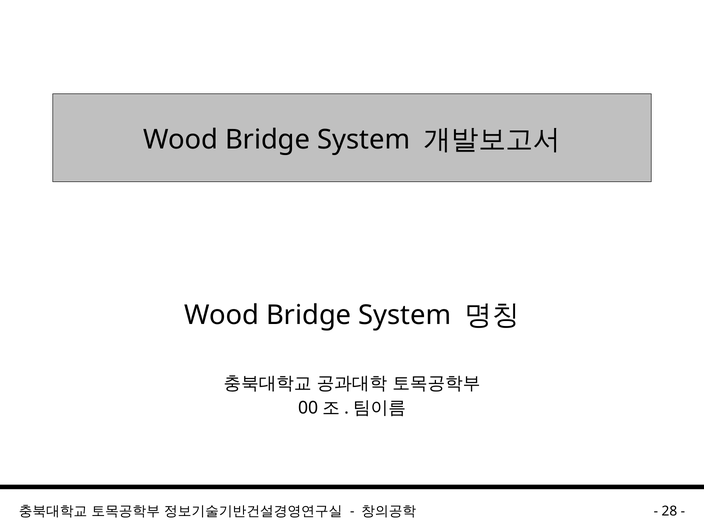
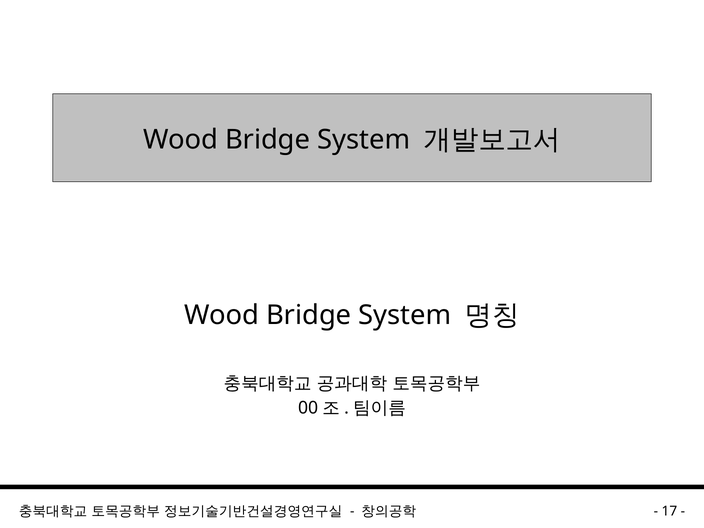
28: 28 -> 17
